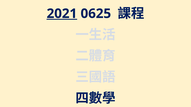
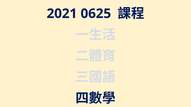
2021 underline: present -> none
